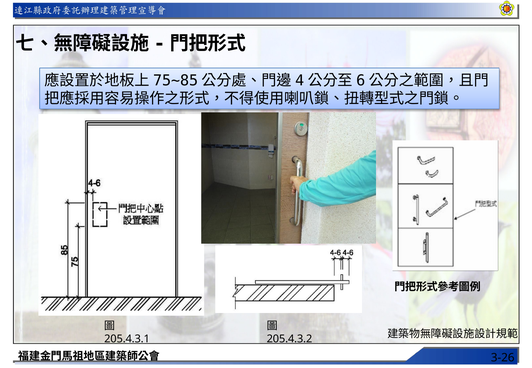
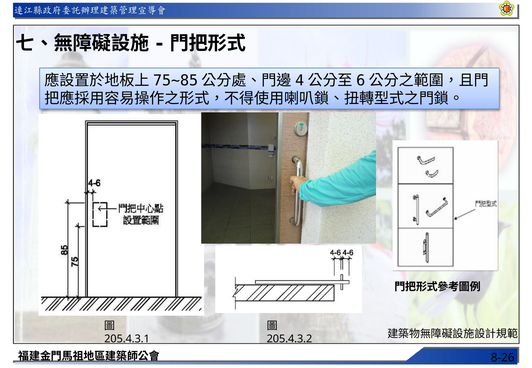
3-26: 3-26 -> 8-26
